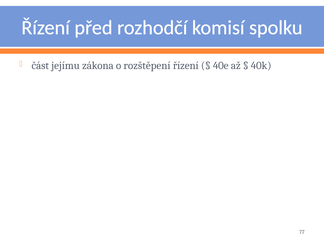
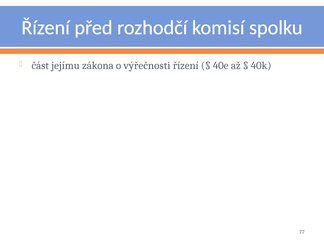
rozštěpení: rozštěpení -> výřečnosti
